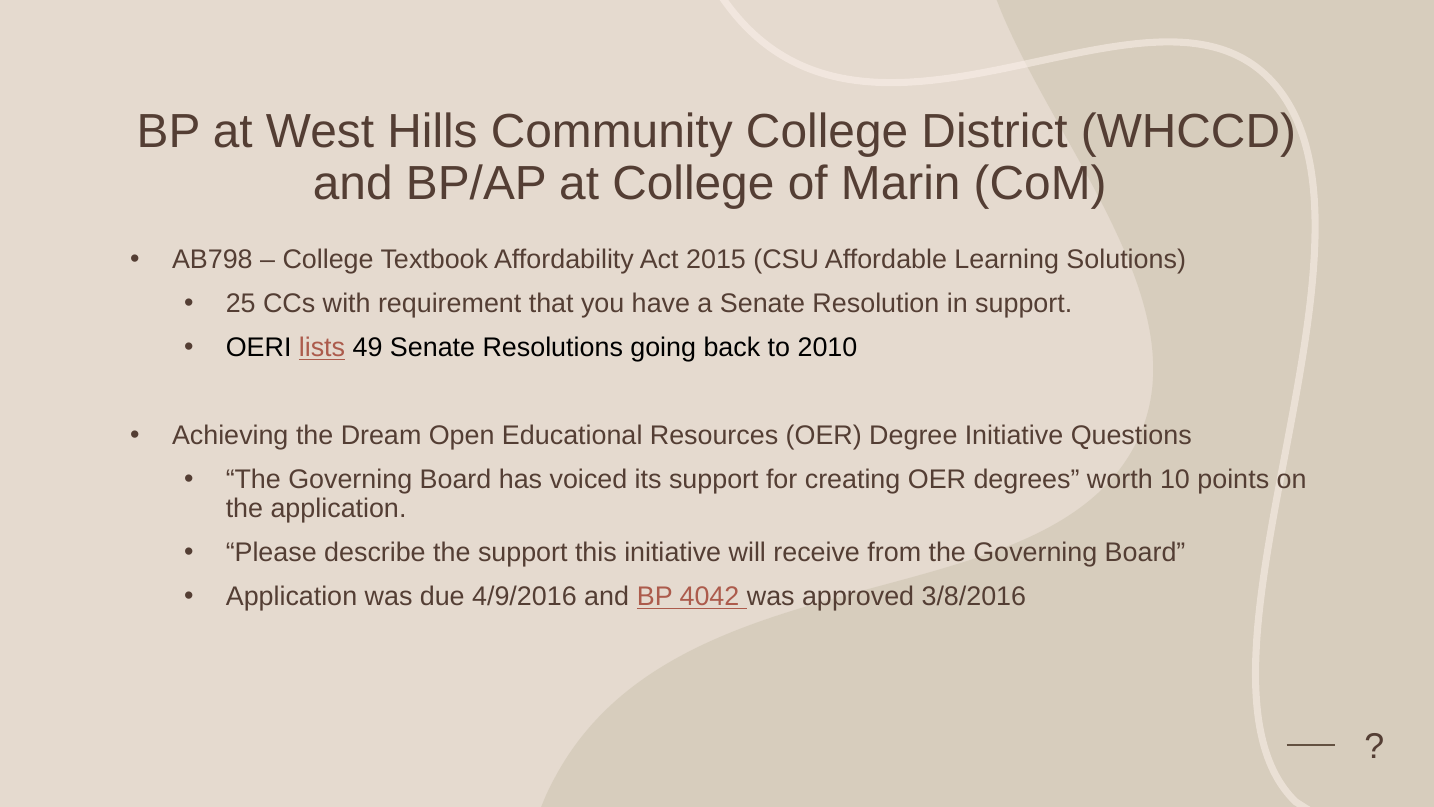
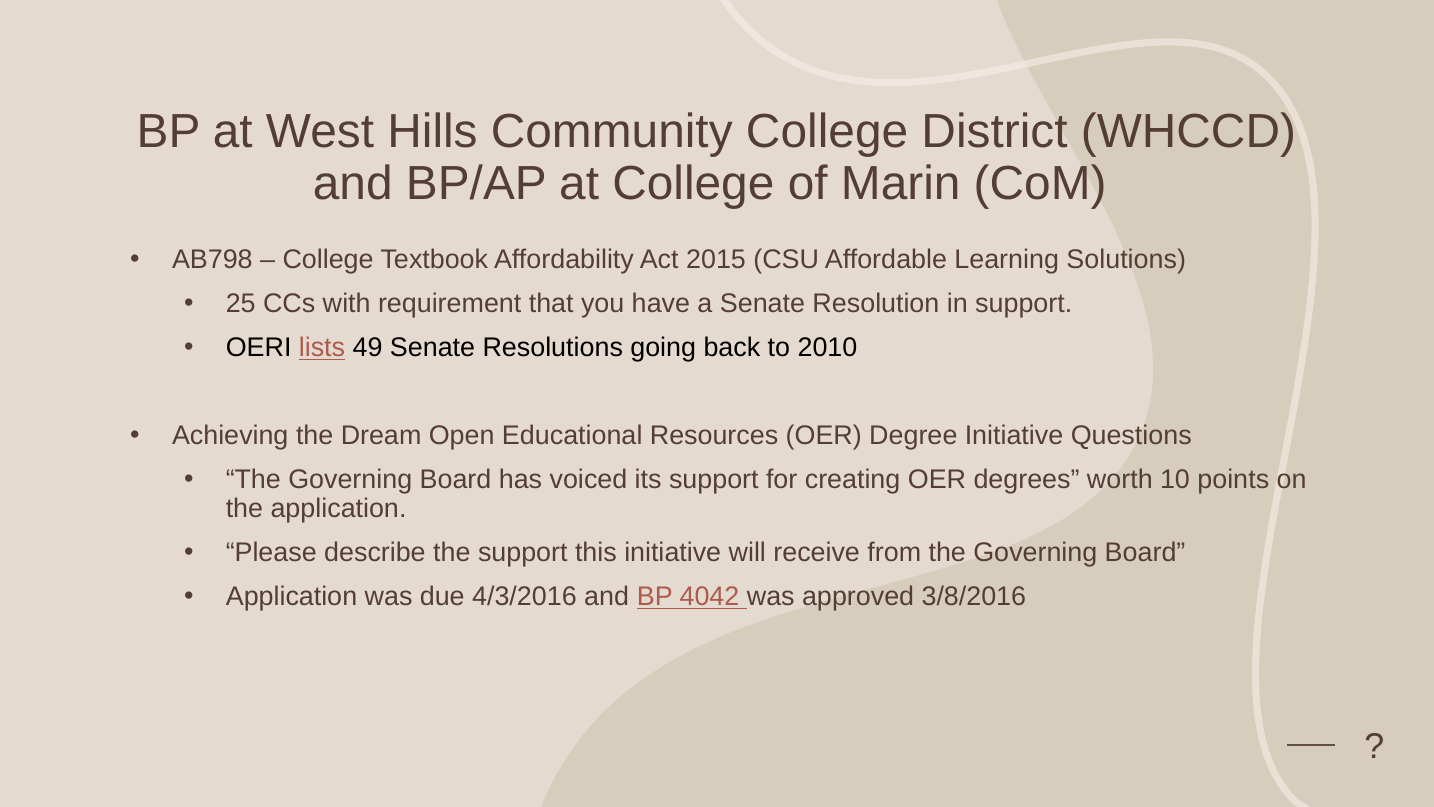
4/9/2016: 4/9/2016 -> 4/3/2016
